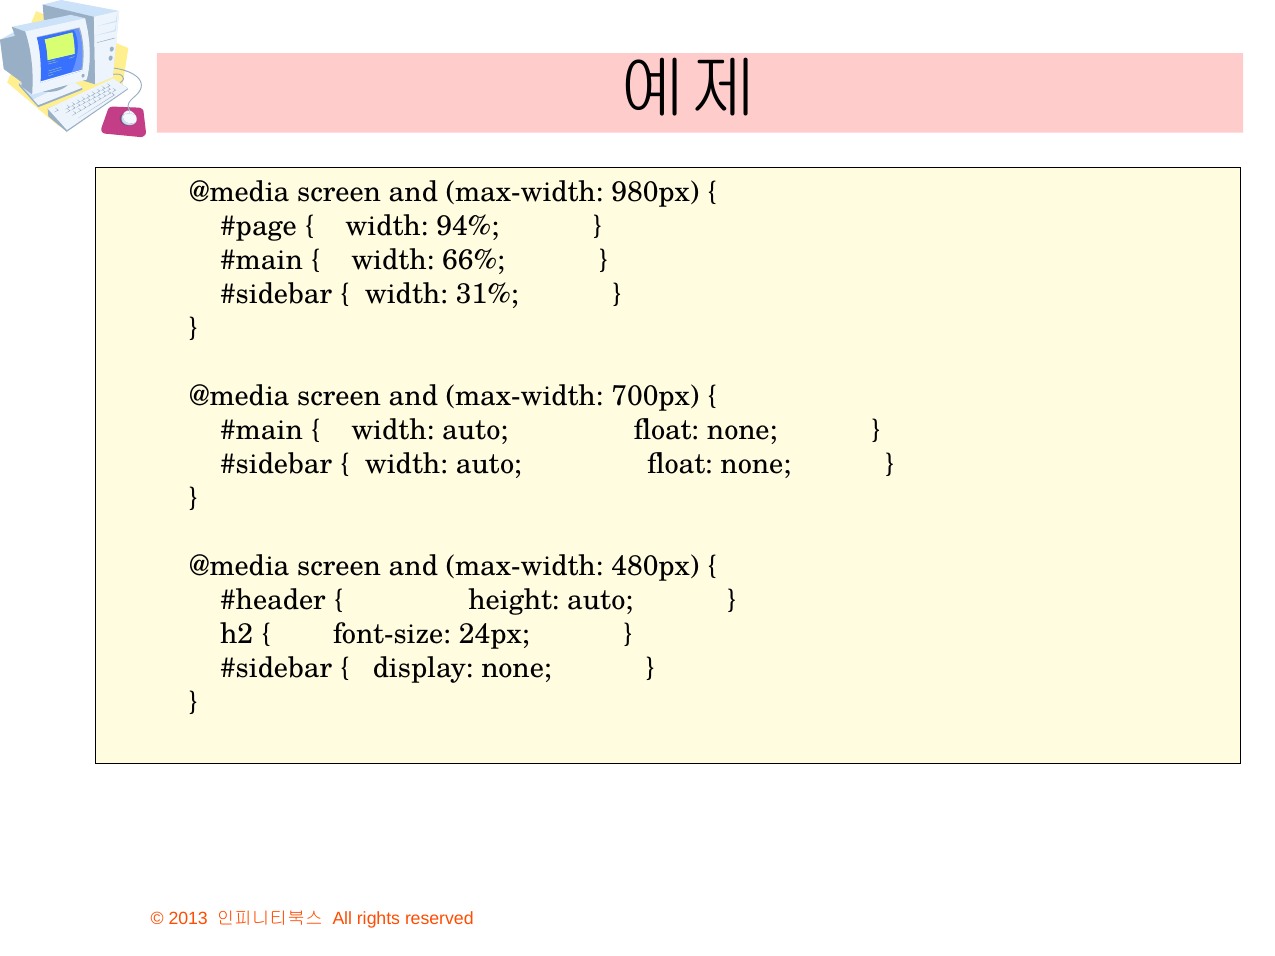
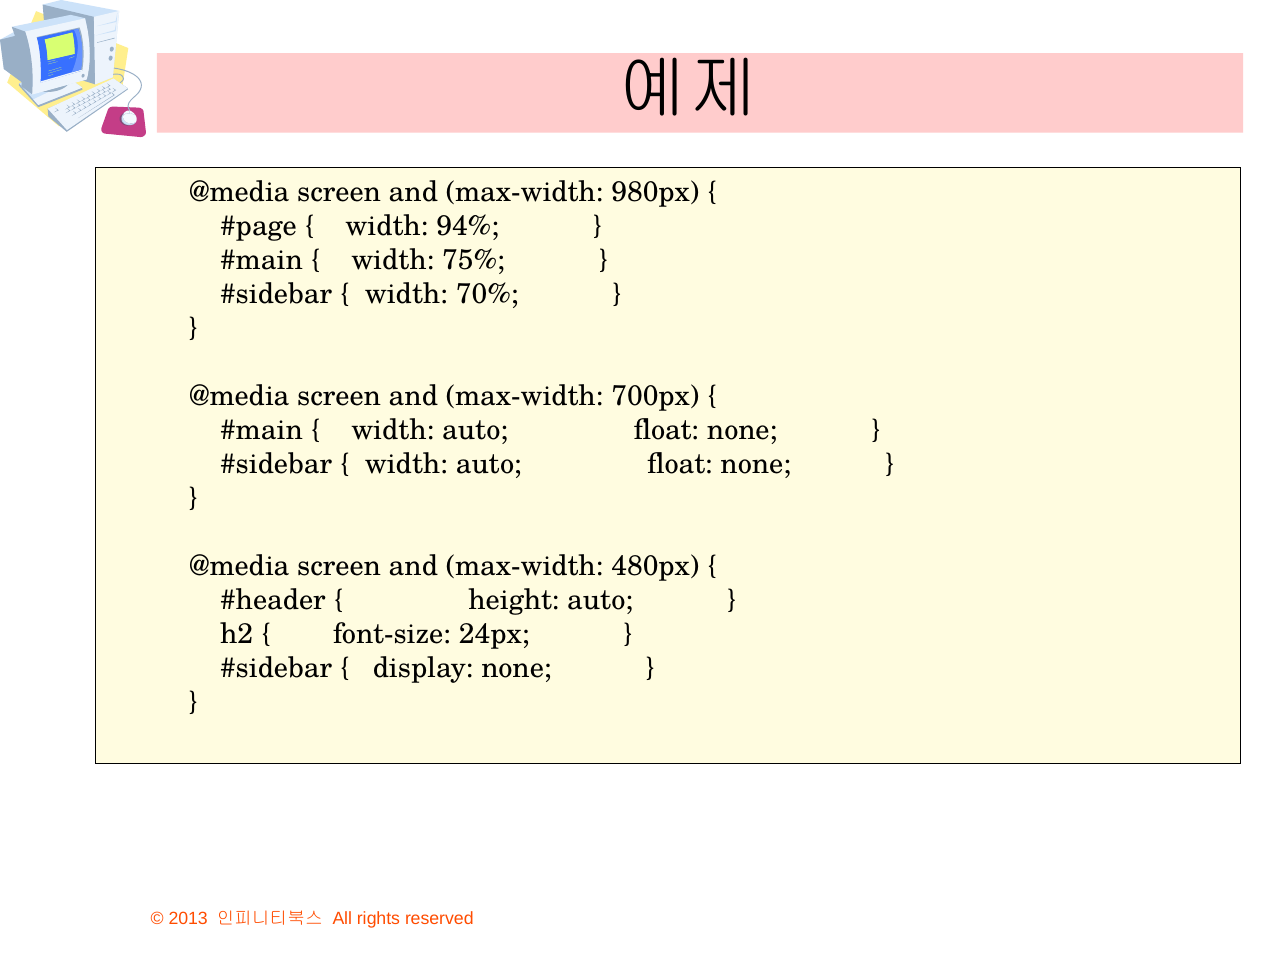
66%: 66% -> 75%
31%: 31% -> 70%
